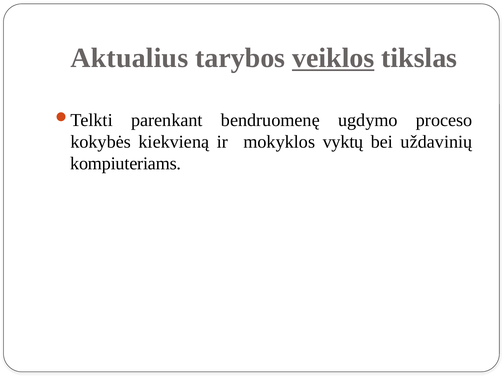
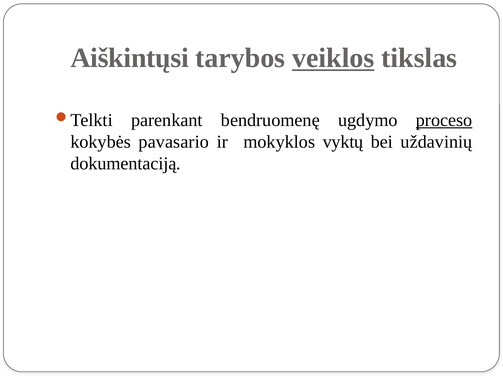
Aktualius: Aktualius -> Aiškintųsi
proceso underline: none -> present
kiekvieną: kiekvieną -> pavasario
kompiuteriams: kompiuteriams -> dokumentaciją
